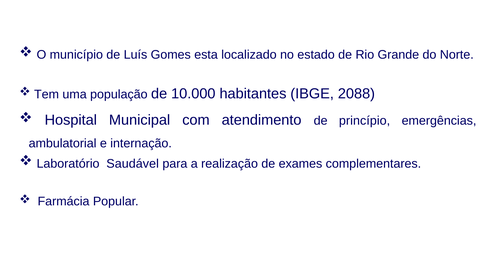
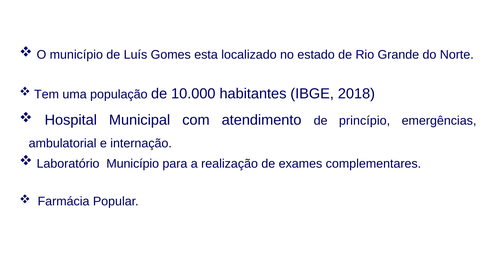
2088: 2088 -> 2018
Laboratório Saudável: Saudável -> Município
